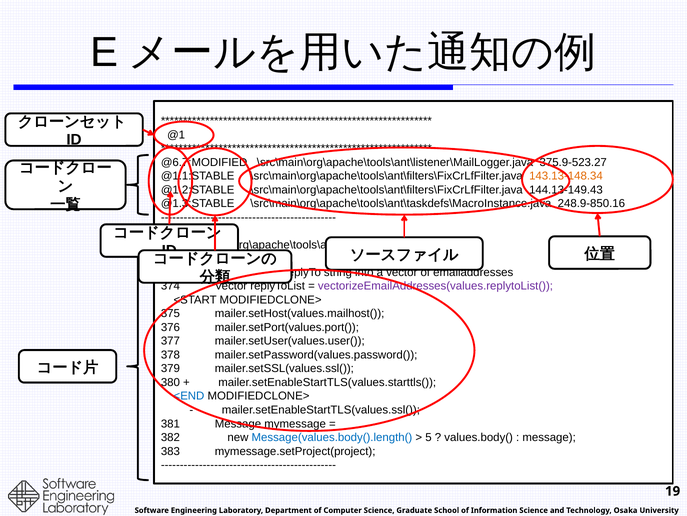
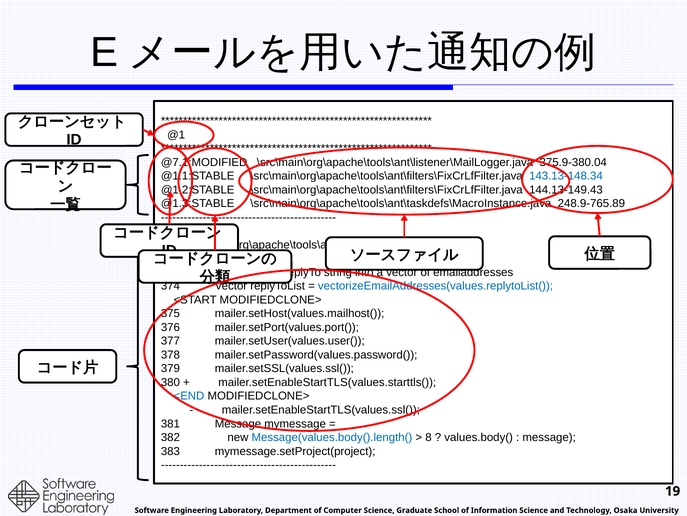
@6.7:MODIFIED: @6.7:MODIFIED -> @7.1:MODIFIED
375.9-523.27: 375.9-523.27 -> 375.9-380.04
143.13-148.34 colour: orange -> blue
248.9-850.16: 248.9-850.16 -> 248.9-765.89
vectorizeEmailAddresses(values.replytoList( colour: purple -> blue
5: 5 -> 8
